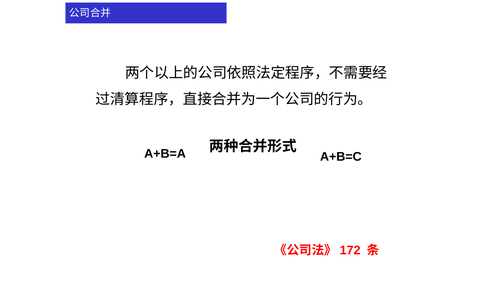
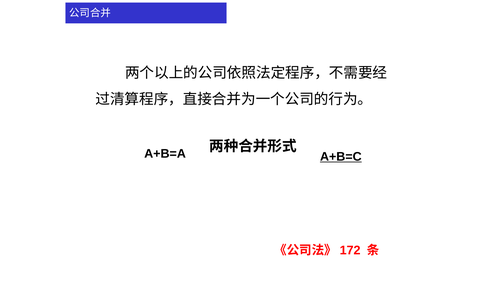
A+B=C underline: none -> present
